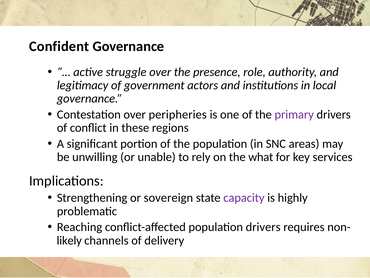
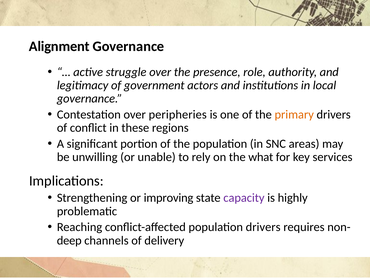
Confident: Confident -> Alignment
primary colour: purple -> orange
sovereign: sovereign -> improving
likely: likely -> deep
